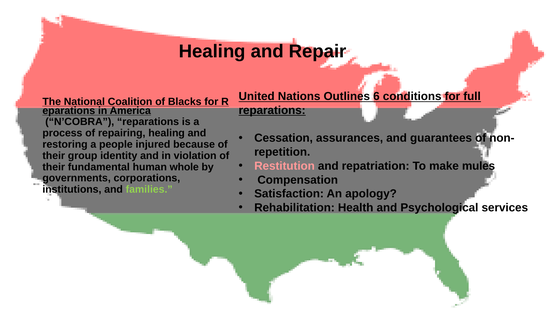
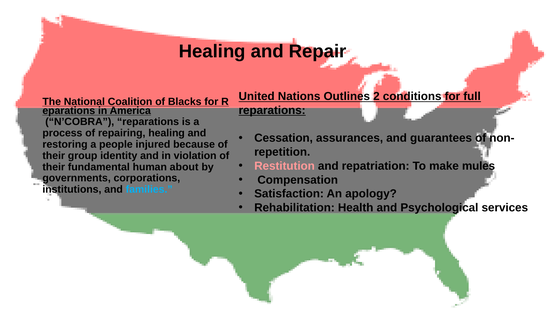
6: 6 -> 2
whole: whole -> about
families colour: light green -> light blue
